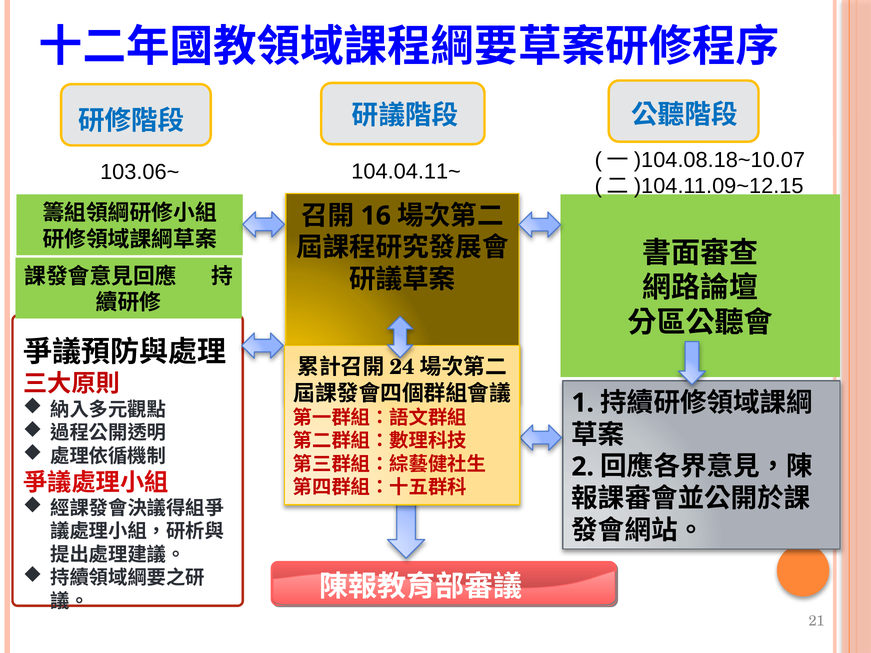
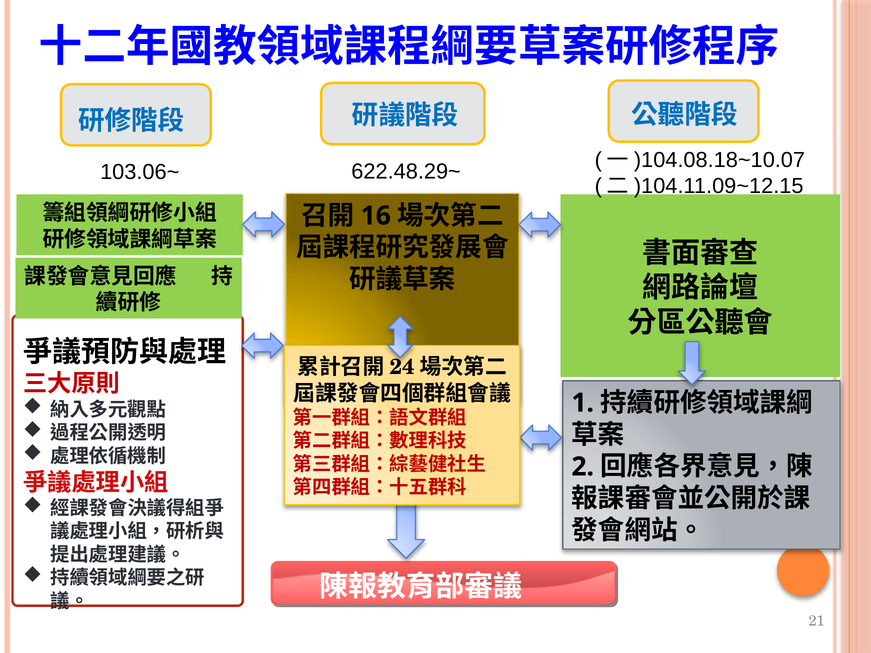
104.04.11~: 104.04.11~ -> 622.48.29~
